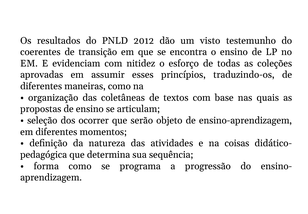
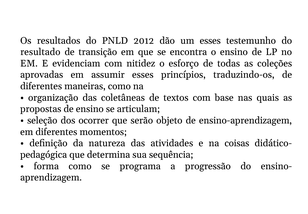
um visto: visto -> esses
coerentes: coerentes -> resultado
